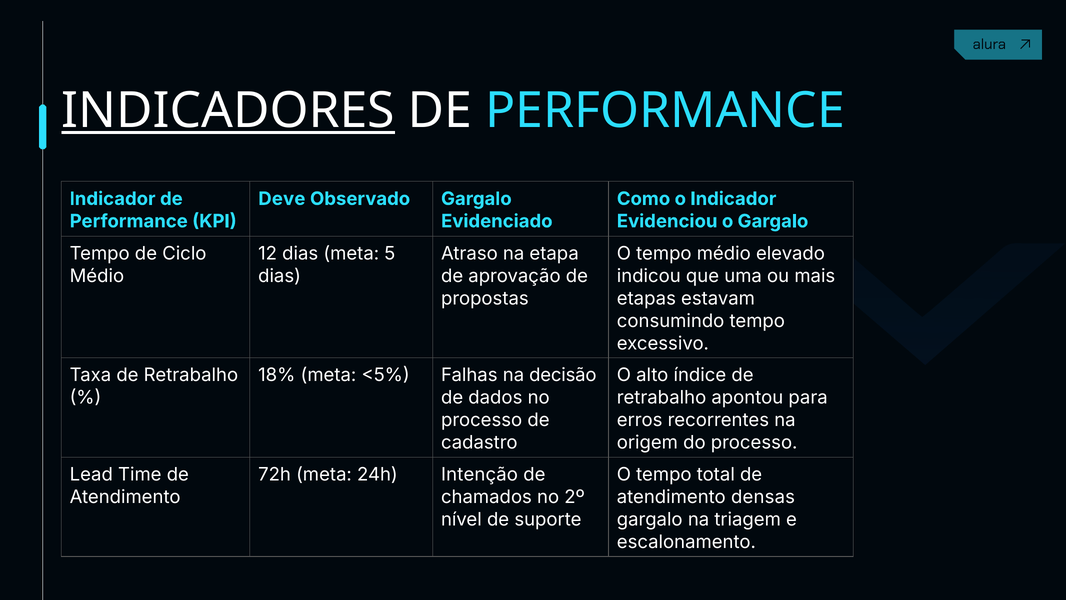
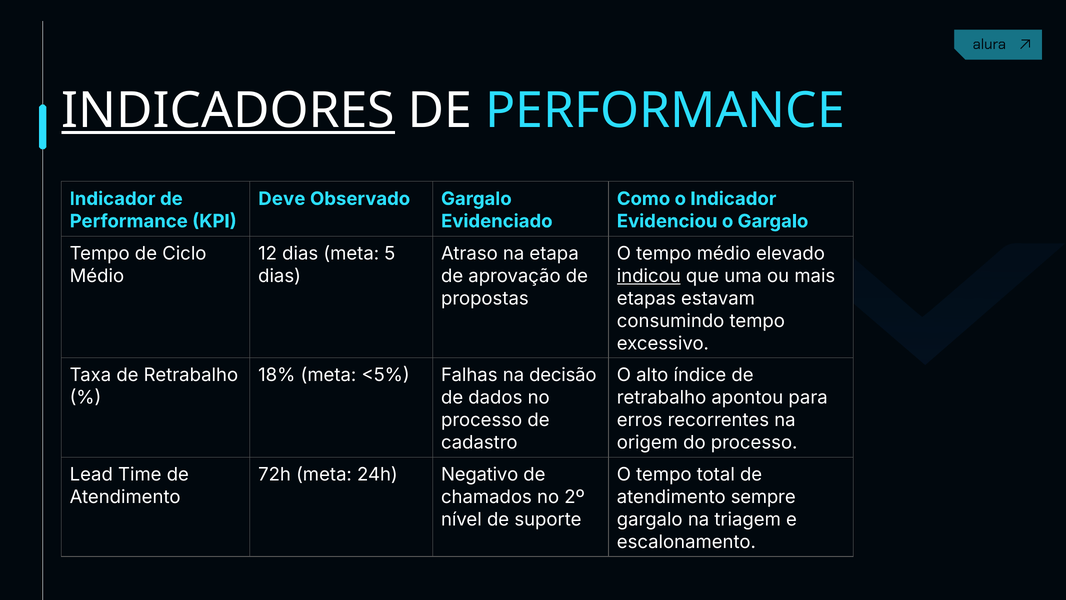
indicou underline: none -> present
Intenção: Intenção -> Negativo
densas: densas -> sempre
